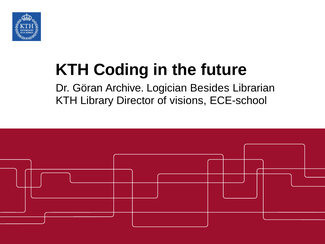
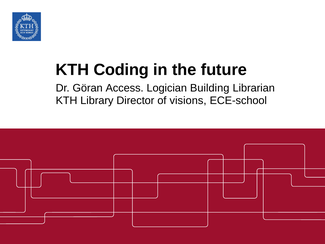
Archive: Archive -> Access
Besides: Besides -> Building
